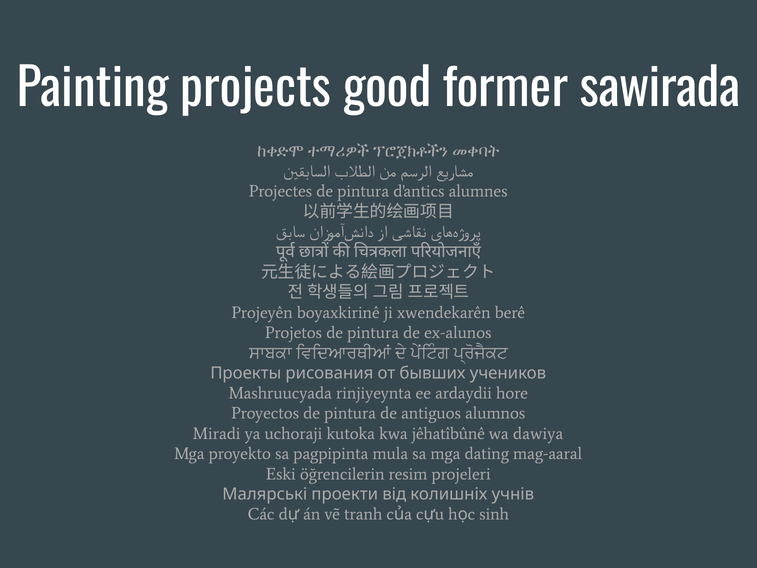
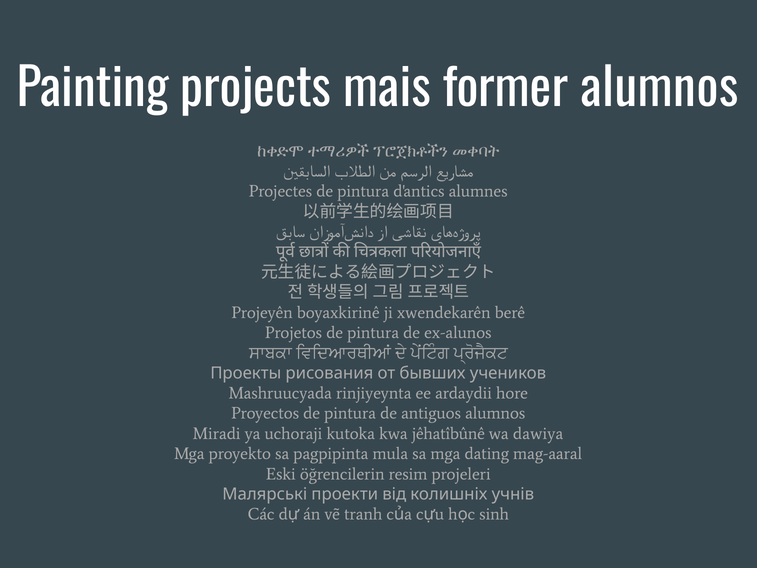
good: good -> mais
former sawirada: sawirada -> alumnos
